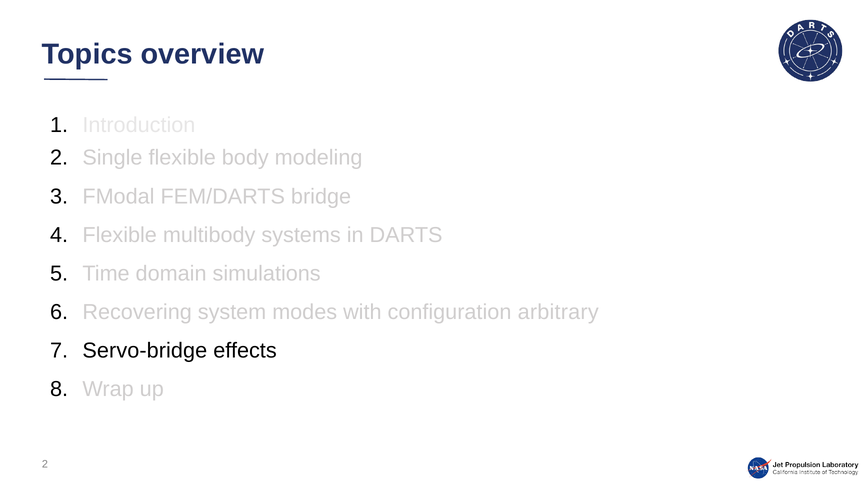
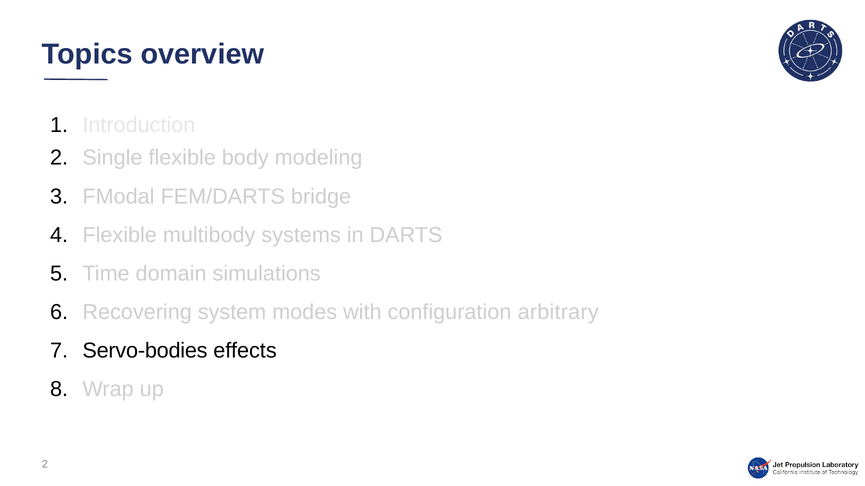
Servo-bridge: Servo-bridge -> Servo-bodies
